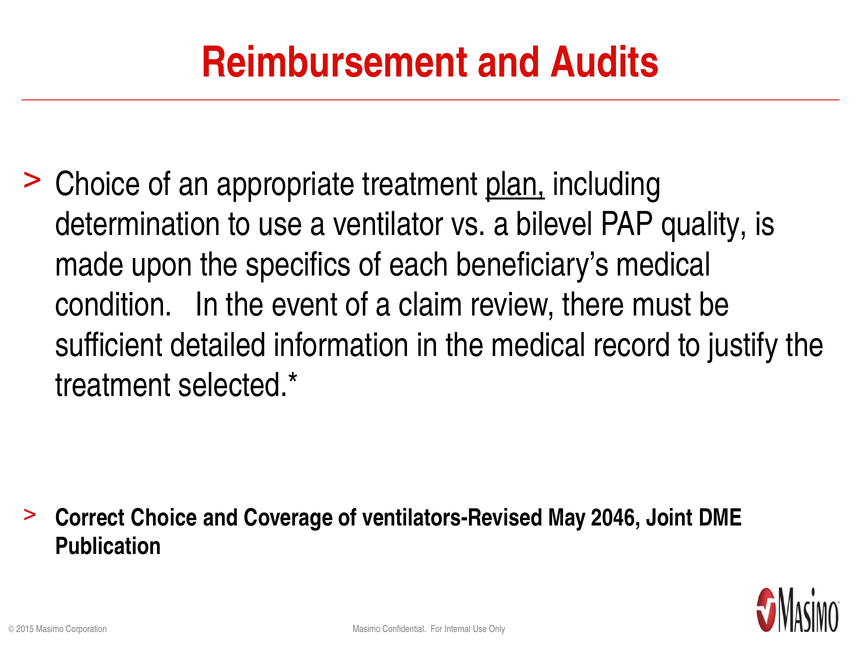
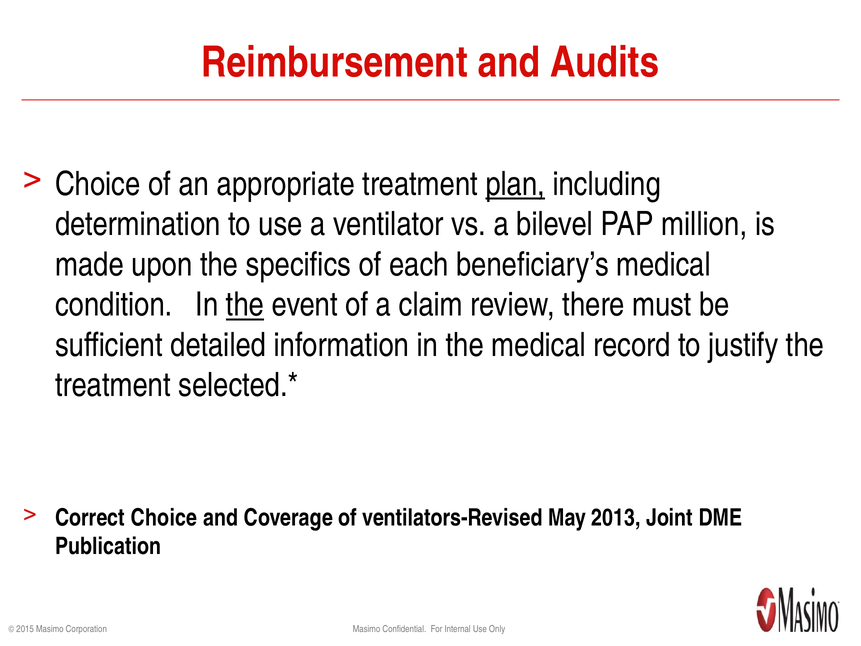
quality: quality -> million
the at (245, 305) underline: none -> present
2046: 2046 -> 2013
